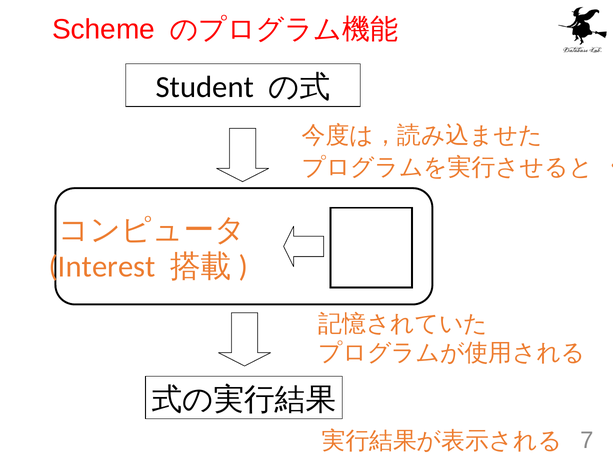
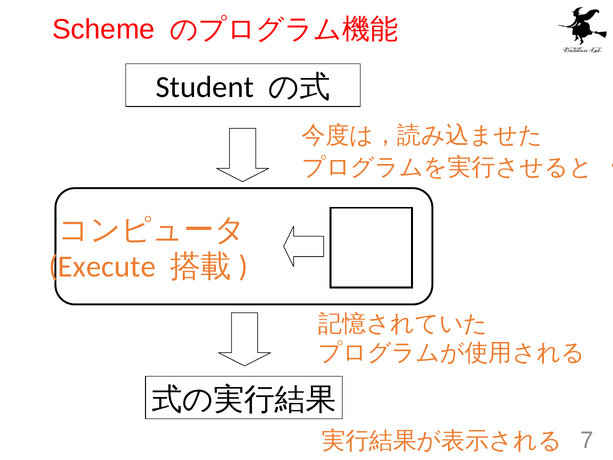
Interest: Interest -> Execute
